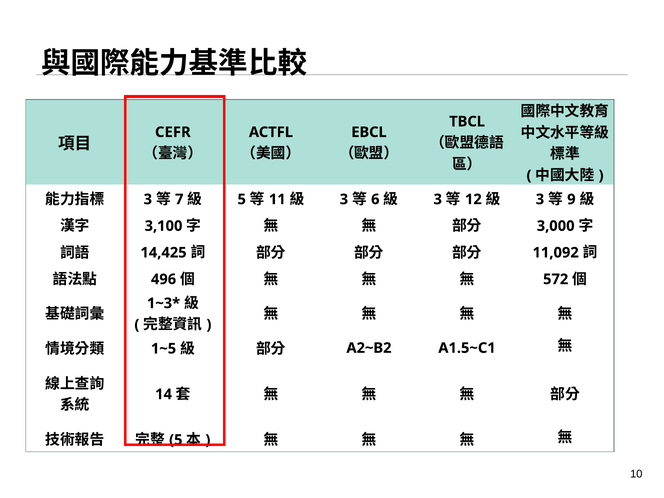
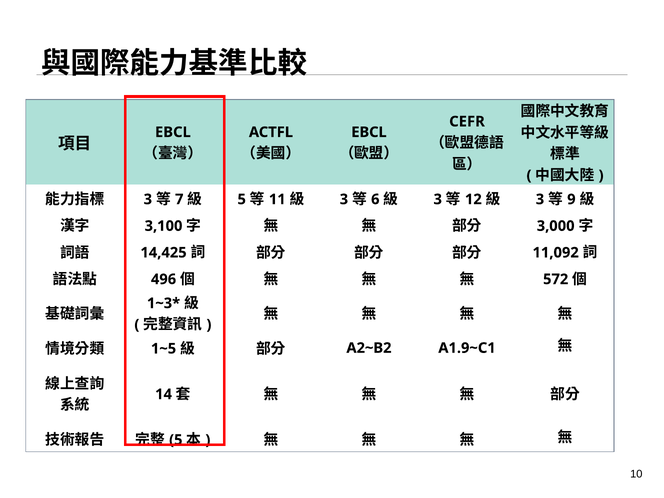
TBCL: TBCL -> CEFR
CEFR at (173, 132): CEFR -> EBCL
A1.5~C1: A1.5~C1 -> A1.9~C1
